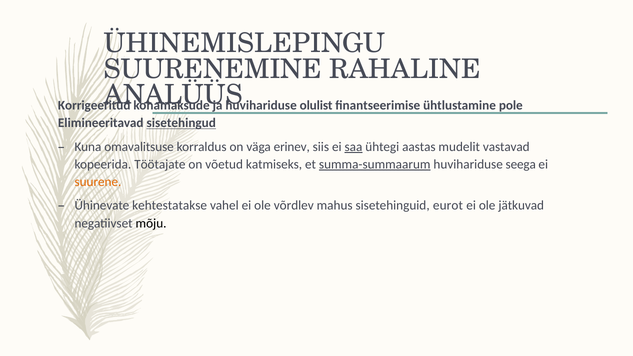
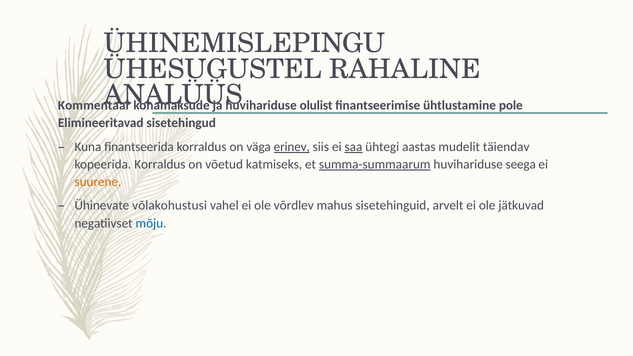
SUURENEMINE: SUURENEMINE -> ÜHESUGUSTEL
Korrigeeritud: Korrigeeritud -> Kommentaar
sisetehingud underline: present -> none
omavalitsuse: omavalitsuse -> finantseerida
erinev underline: none -> present
vastavad: vastavad -> täiendav
kopeerida Töötajate: Töötajate -> Korraldus
kehtestatakse: kehtestatakse -> võlakohustusi
eurot: eurot -> arvelt
mõju colour: black -> blue
